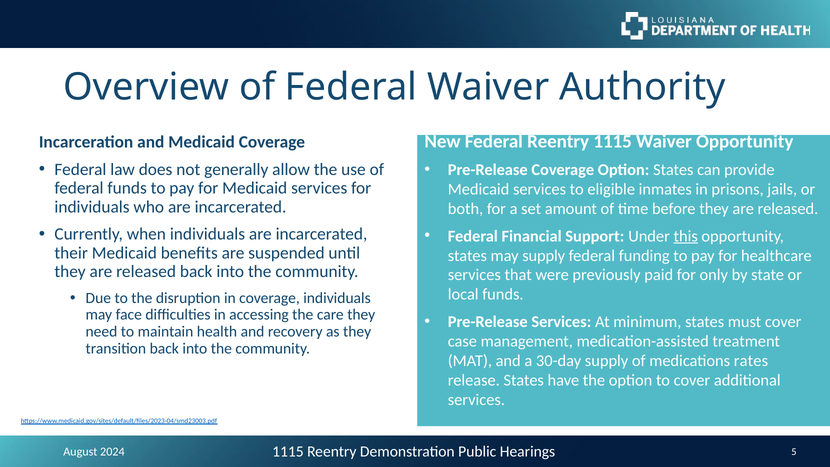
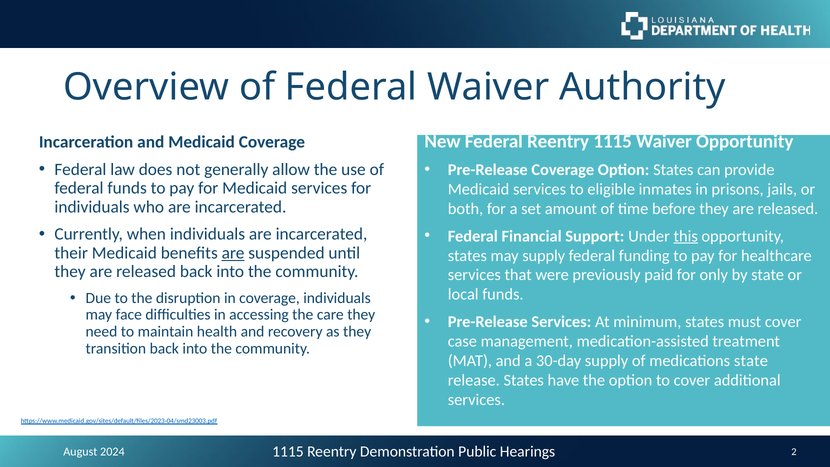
are at (233, 253) underline: none -> present
medications rates: rates -> state
5: 5 -> 2
